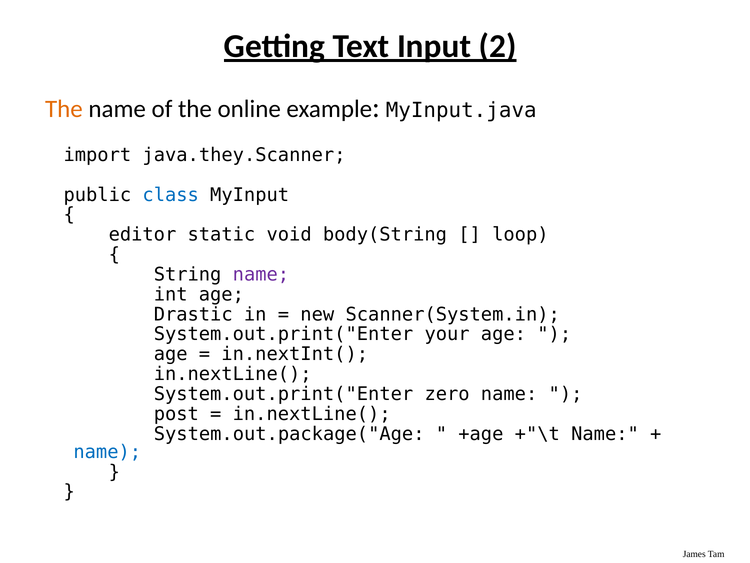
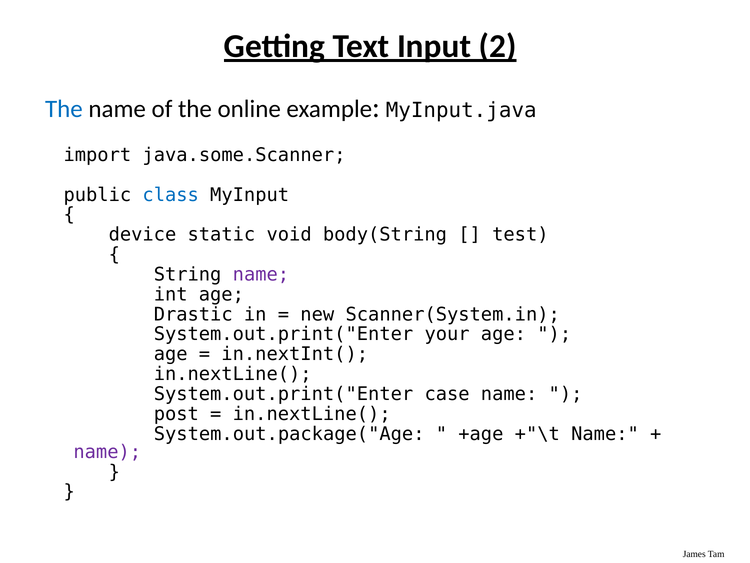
The at (64, 109) colour: orange -> blue
java.they.Scanner: java.they.Scanner -> java.some.Scanner
editor: editor -> device
loop: loop -> test
zero: zero -> case
name at (107, 451) colour: blue -> purple
